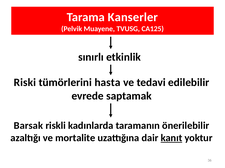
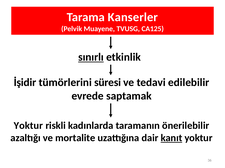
sınırlı underline: none -> present
Riski: Riski -> İşidir
hasta: hasta -> süresi
Barsak at (28, 126): Barsak -> Yoktur
